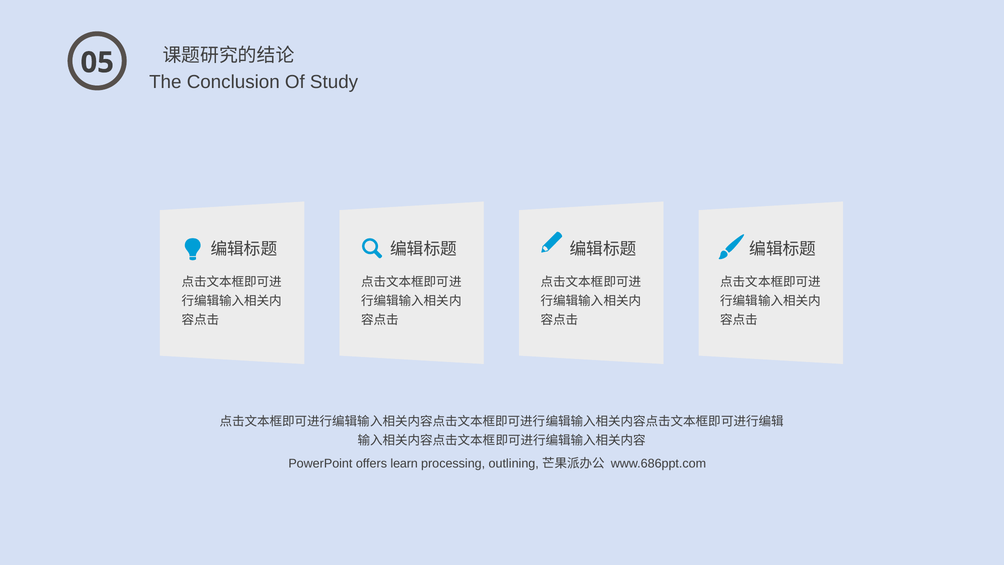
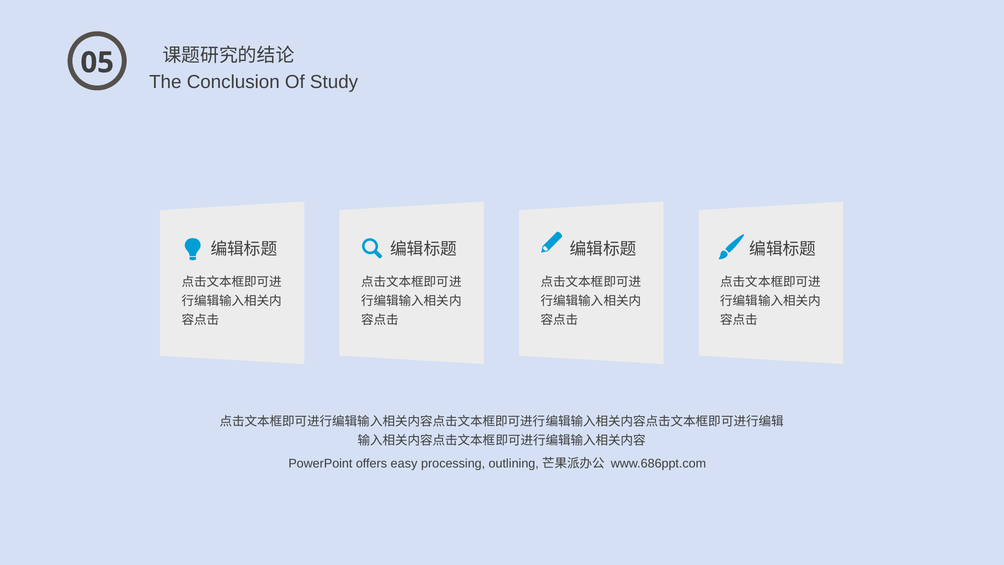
learn: learn -> easy
